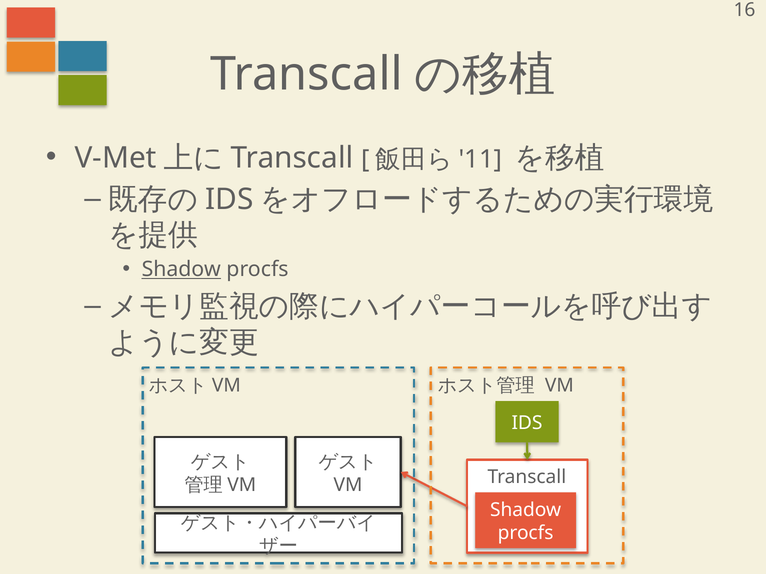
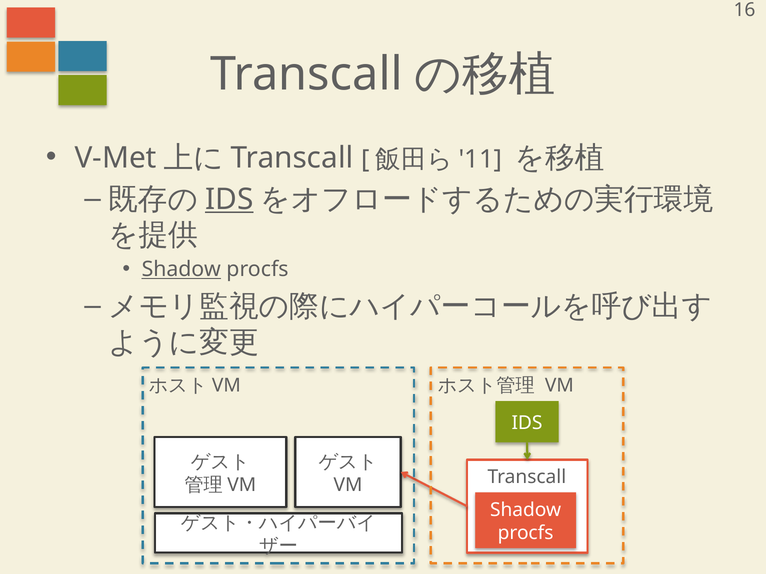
IDS at (229, 200) underline: none -> present
